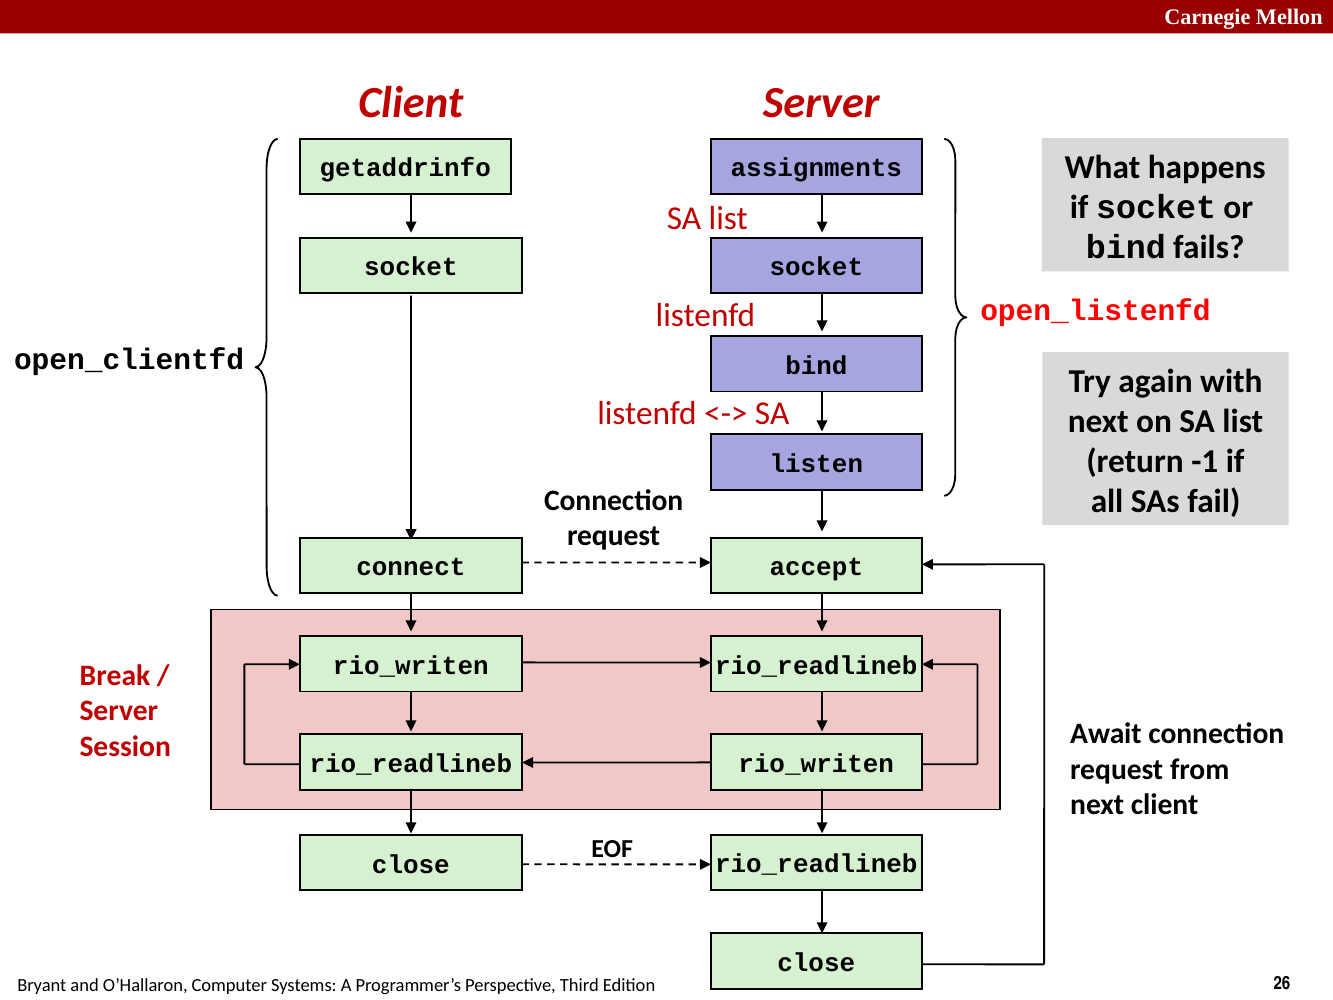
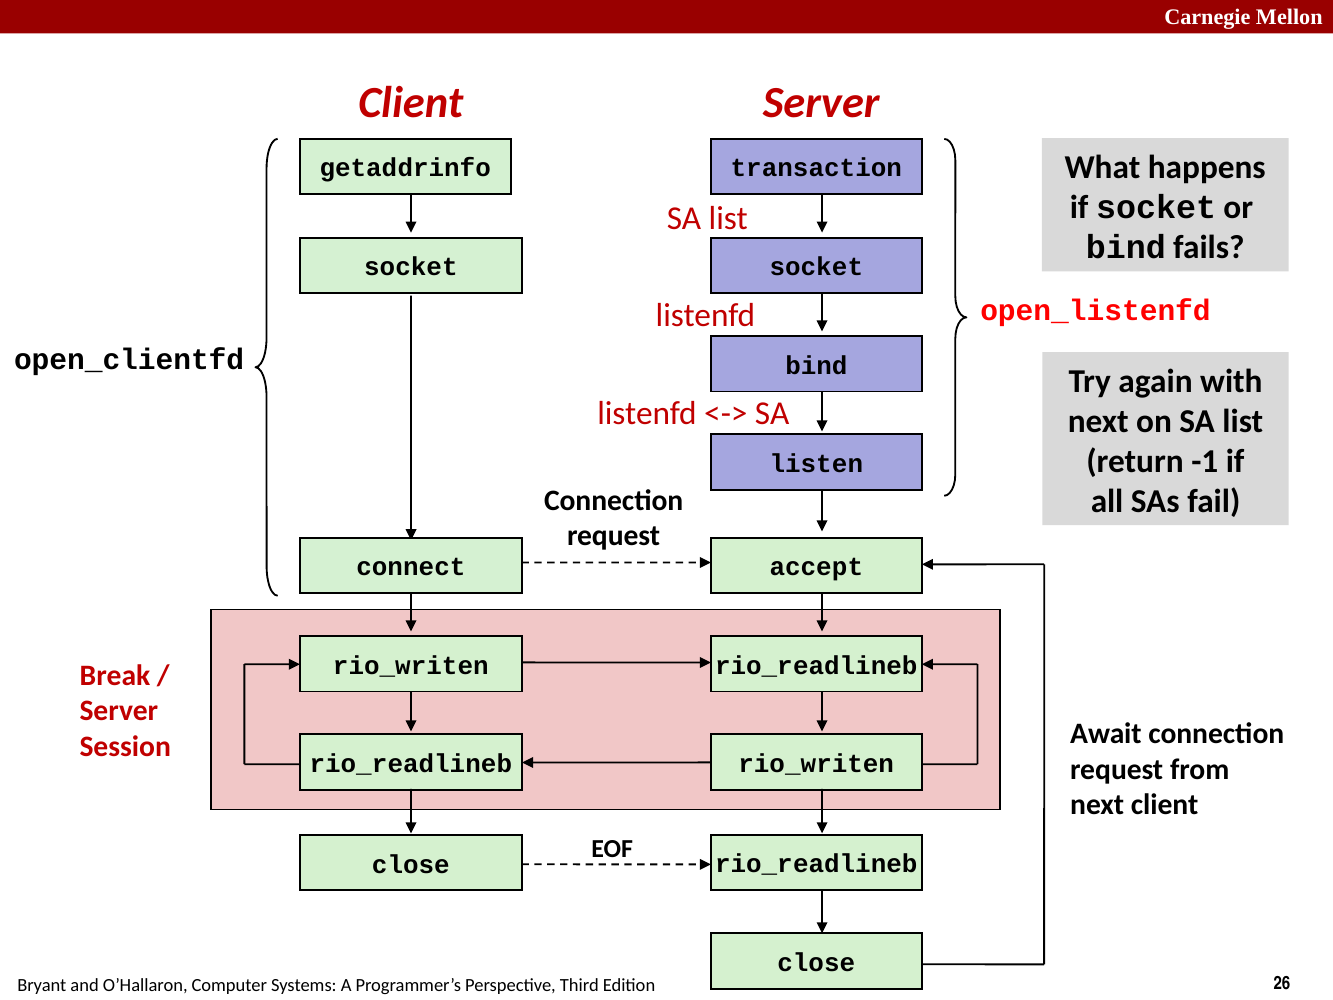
assignments: assignments -> transaction
